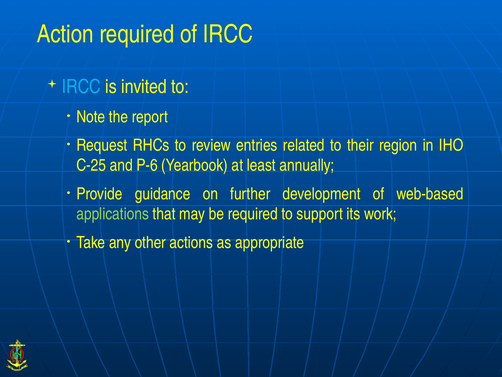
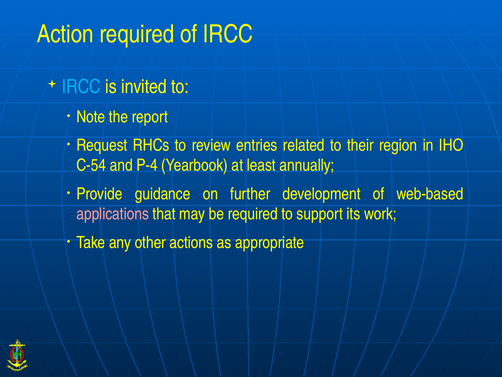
C-25: C-25 -> C-54
P-6: P-6 -> P-4
applications colour: light green -> pink
